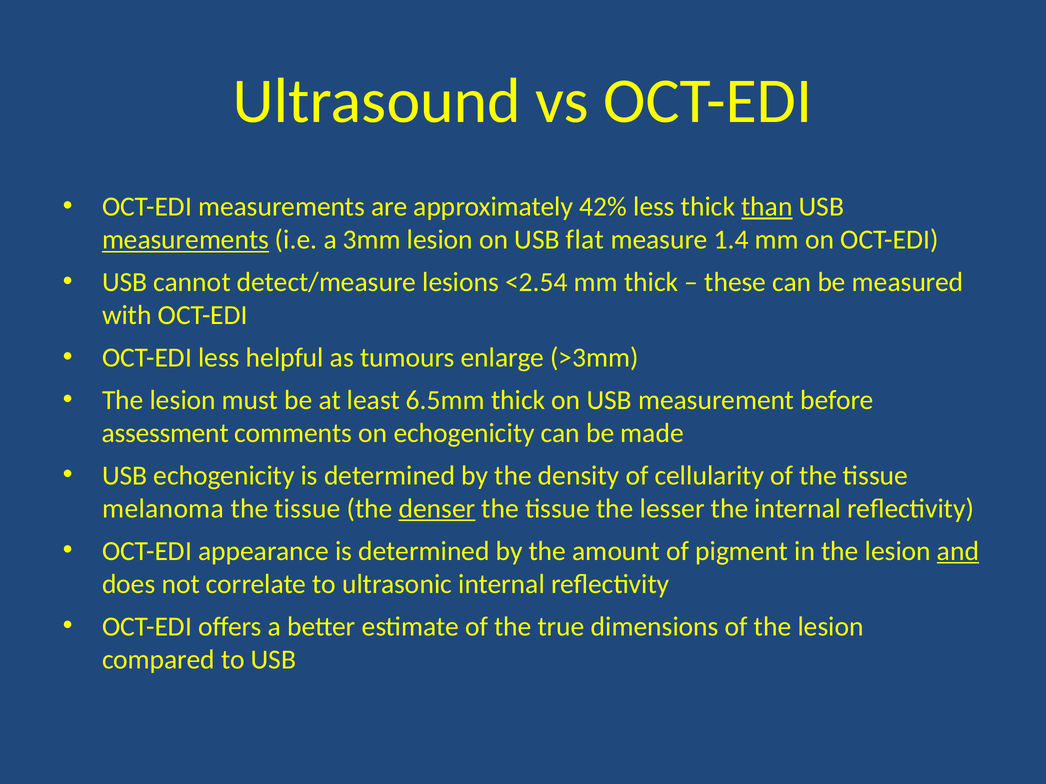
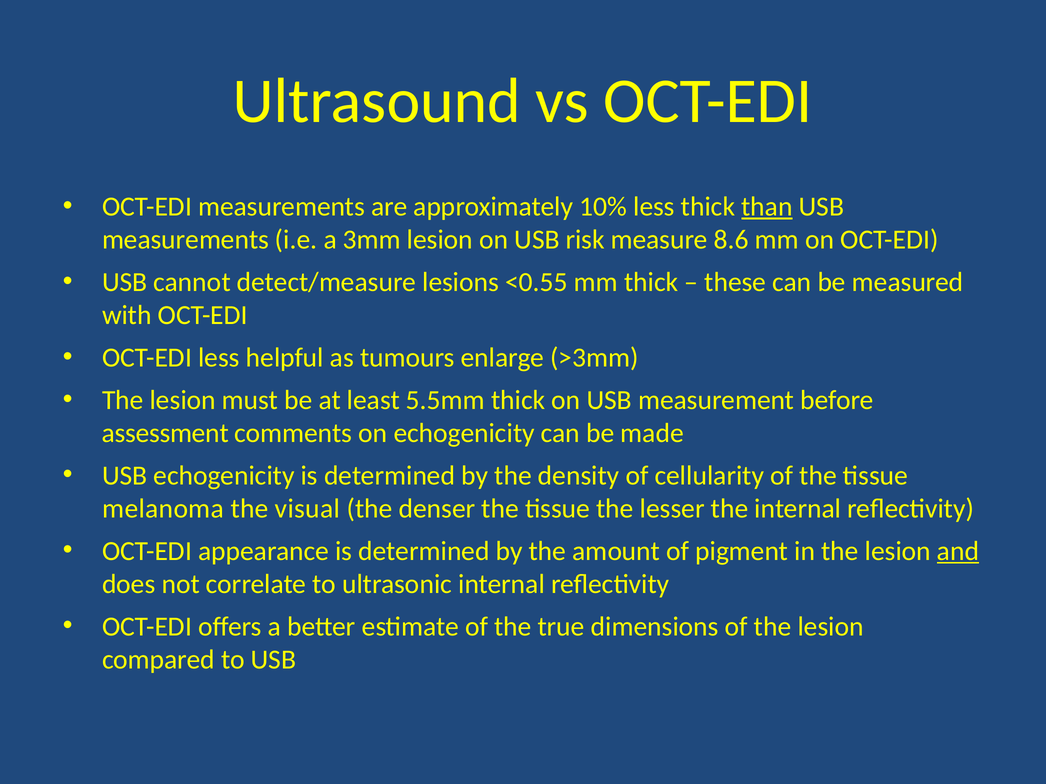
42%: 42% -> 10%
measurements at (185, 240) underline: present -> none
flat: flat -> risk
1.4: 1.4 -> 8.6
<2.54: <2.54 -> <0.55
6.5mm: 6.5mm -> 5.5mm
tissue at (307, 509): tissue -> visual
denser underline: present -> none
